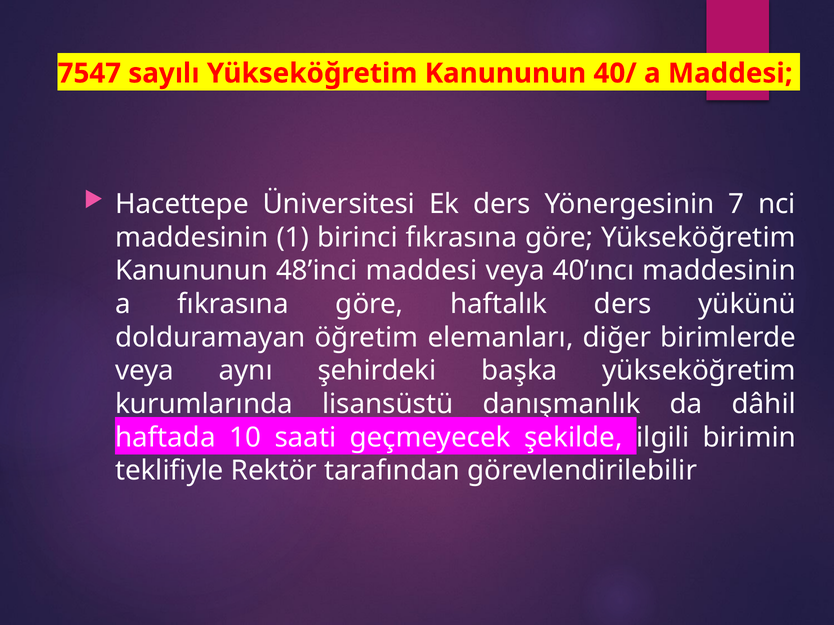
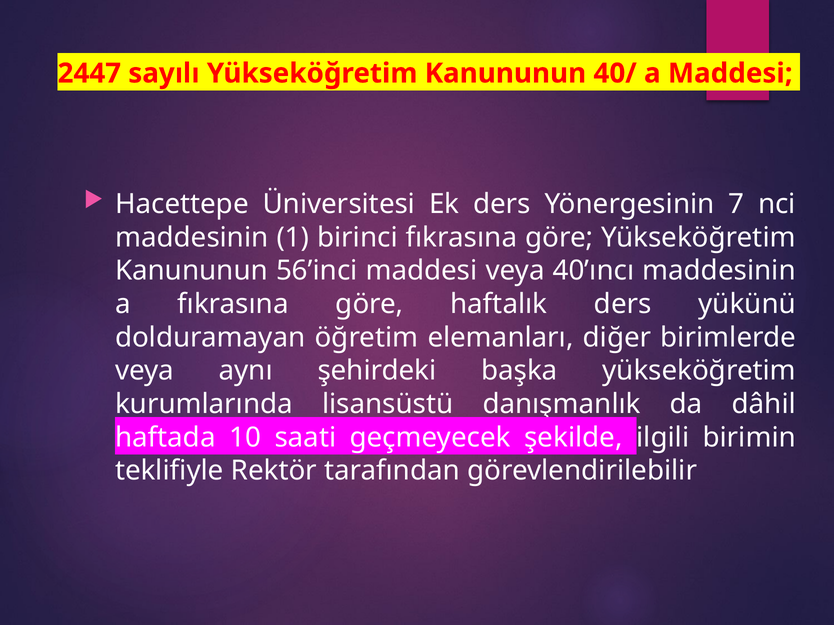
7547: 7547 -> 2447
48’inci: 48’inci -> 56’inci
